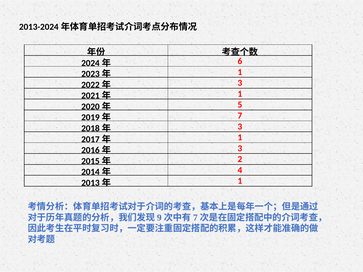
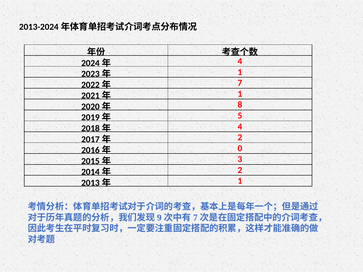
6 at (240, 61): 6 -> 4
3 at (240, 83): 3 -> 7
5: 5 -> 8
7: 7 -> 5
3 at (240, 127): 3 -> 4
1 at (240, 138): 1 -> 2
3 at (240, 148): 3 -> 0
2: 2 -> 3
4 at (240, 170): 4 -> 2
